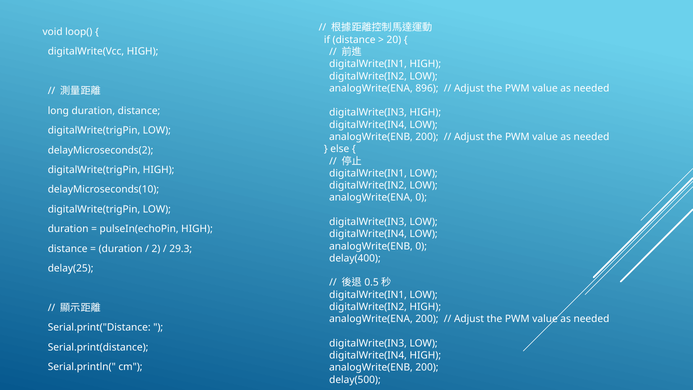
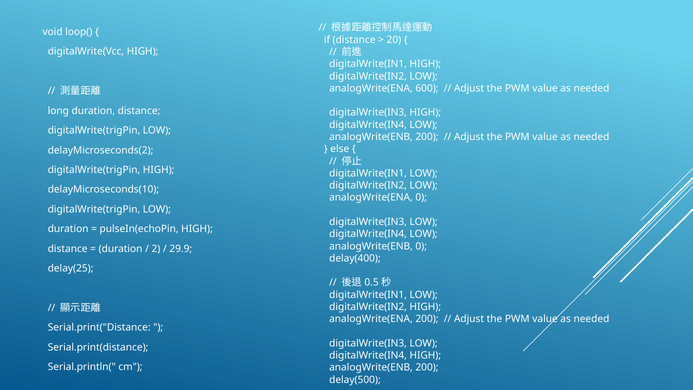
896: 896 -> 600
29.3: 29.3 -> 29.9
